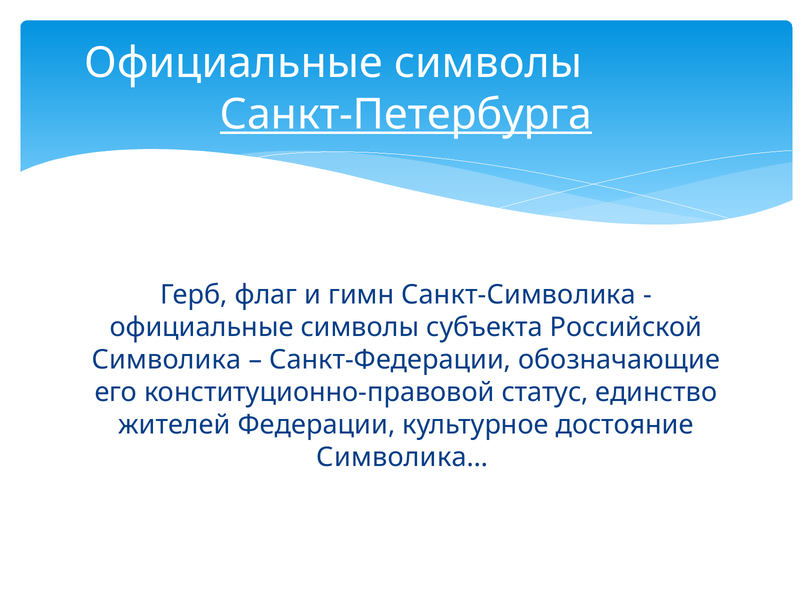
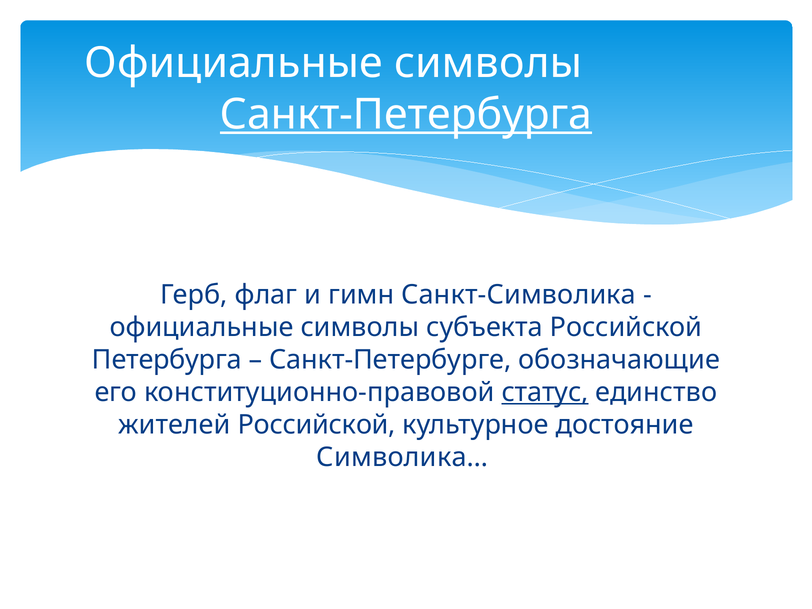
Символика: Символика -> Петербурга
Санкт-Федерации: Санкт-Федерации -> Санкт-Петербурге
статус underline: none -> present
жителей Федерации: Федерации -> Российской
